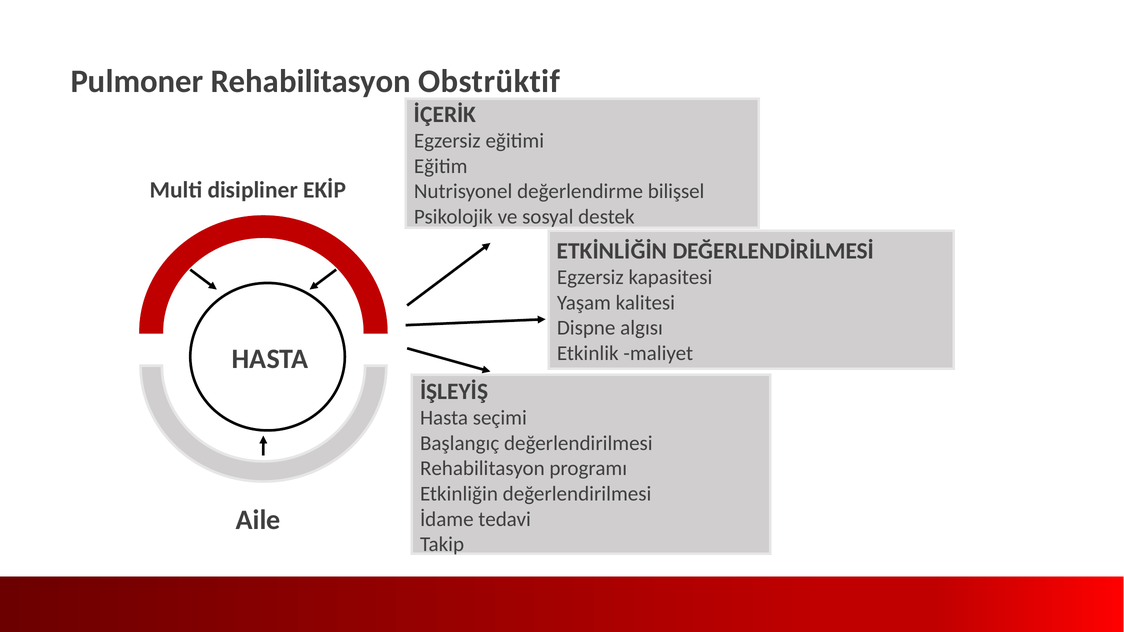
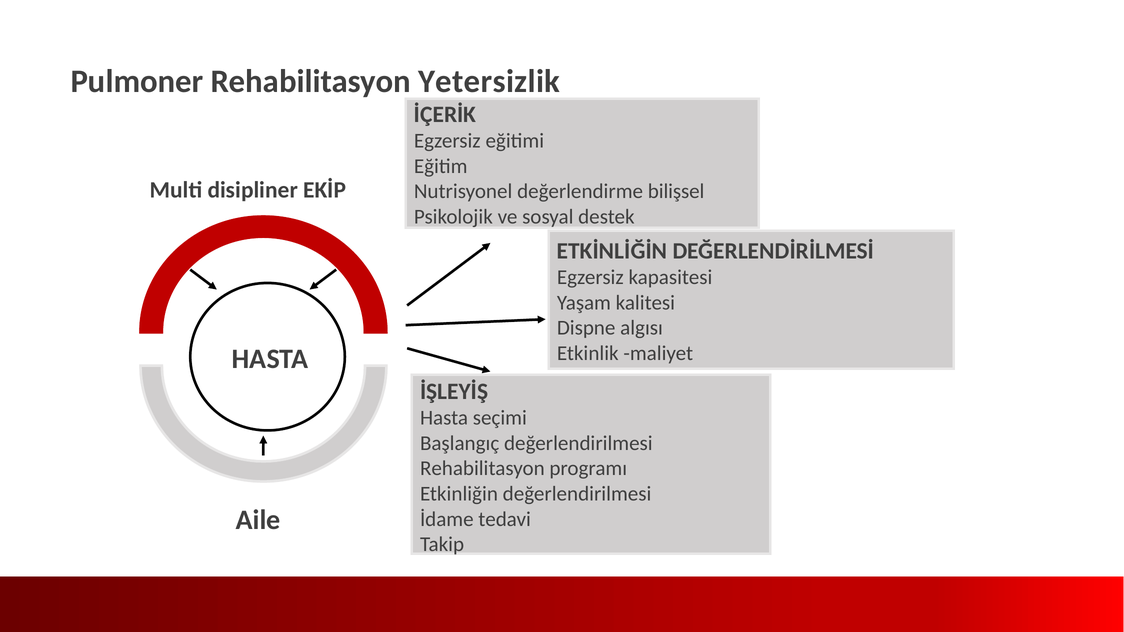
Obstrüktif: Obstrüktif -> Yetersizlik
